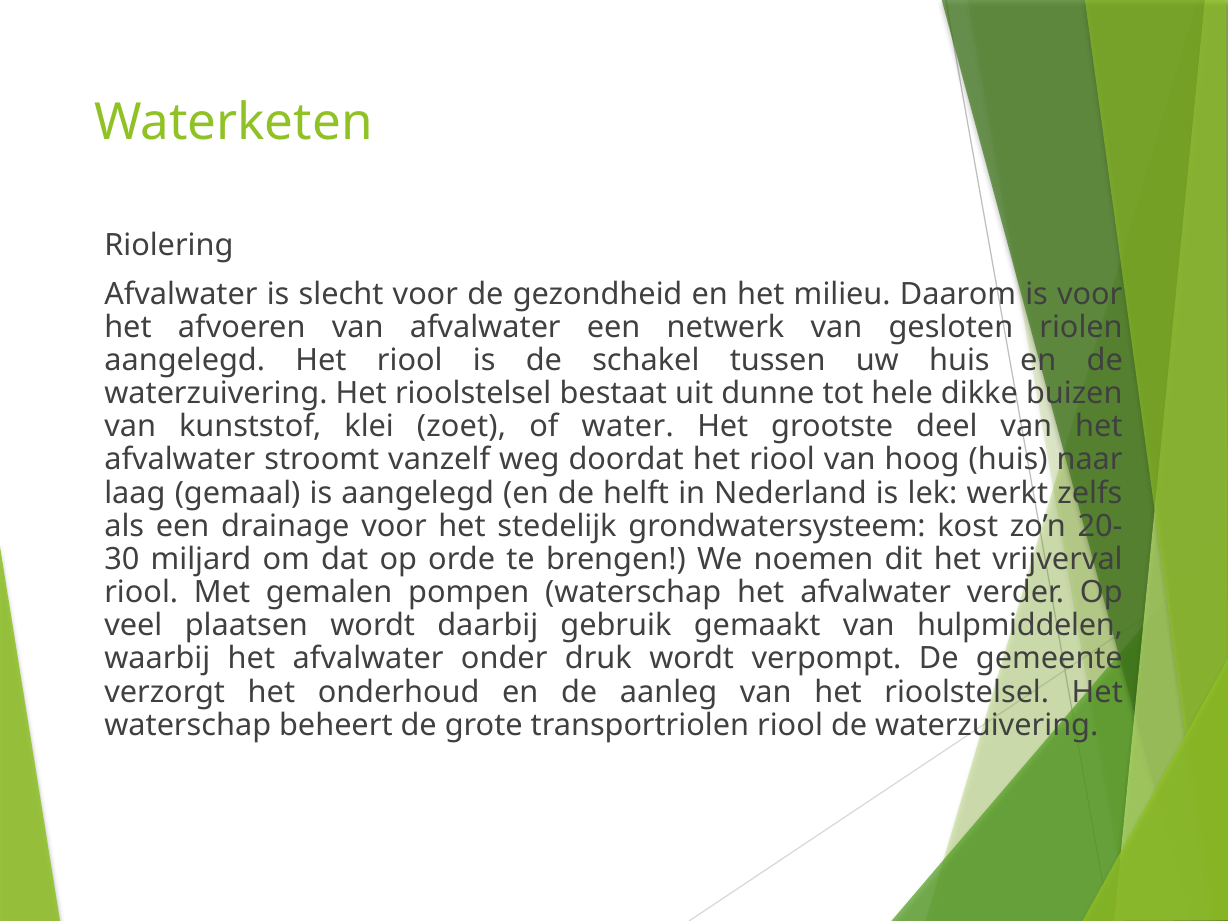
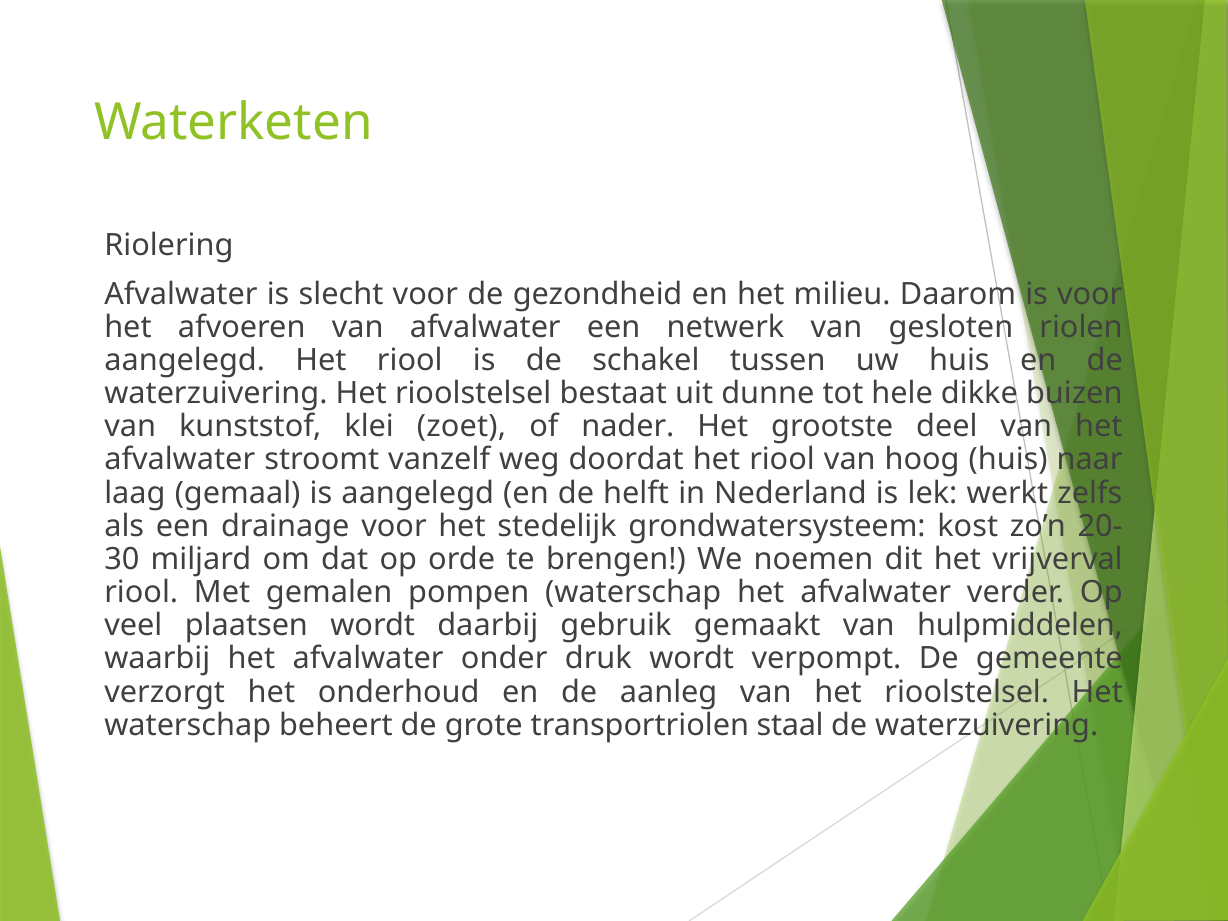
water: water -> nader
transportriolen riool: riool -> staal
